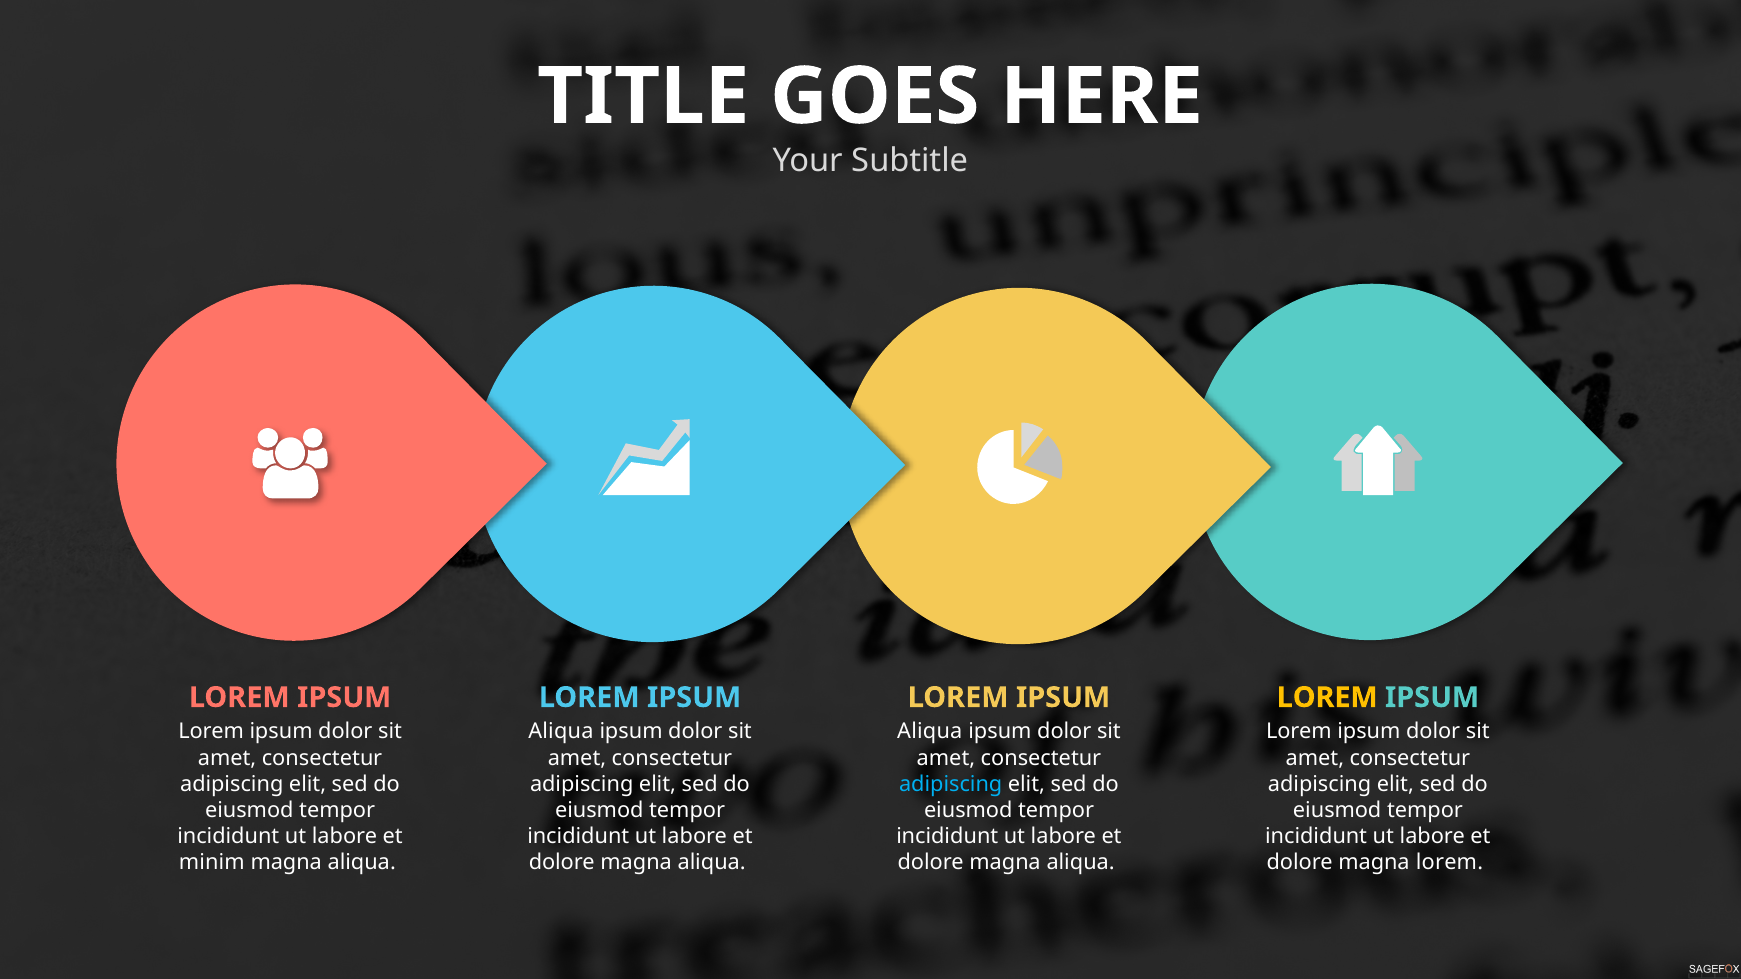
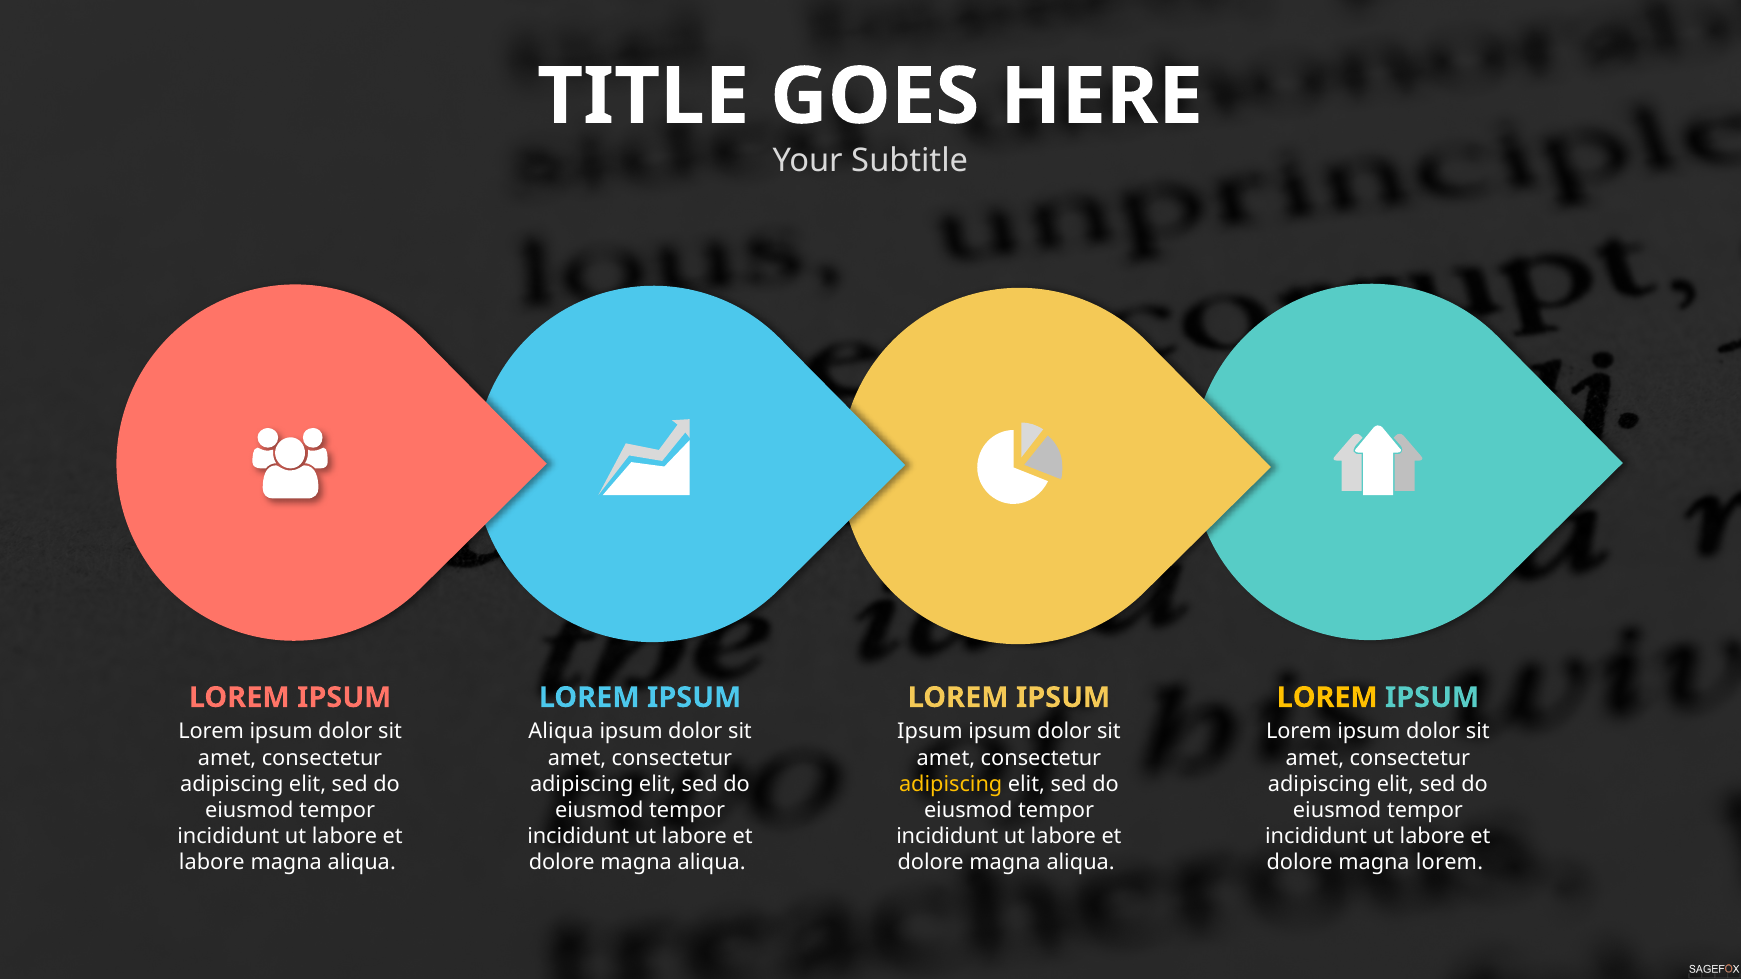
Aliqua at (930, 732): Aliqua -> Ipsum
adipiscing at (951, 784) colour: light blue -> yellow
minim at (212, 863): minim -> labore
